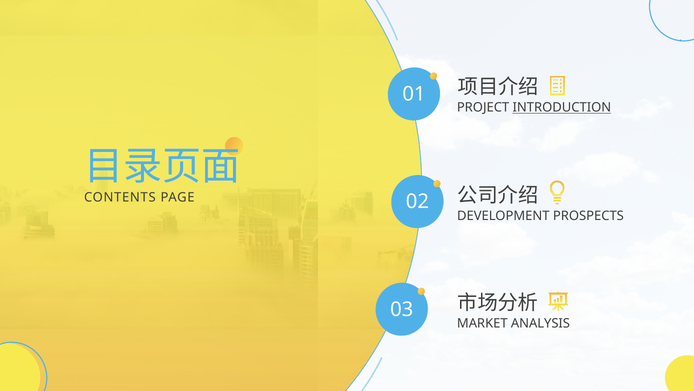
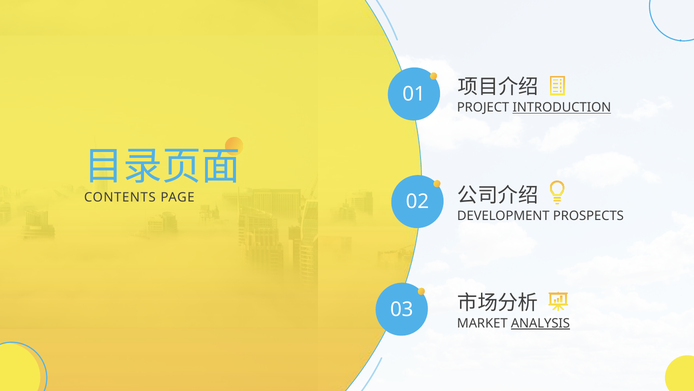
ANALYSIS underline: none -> present
